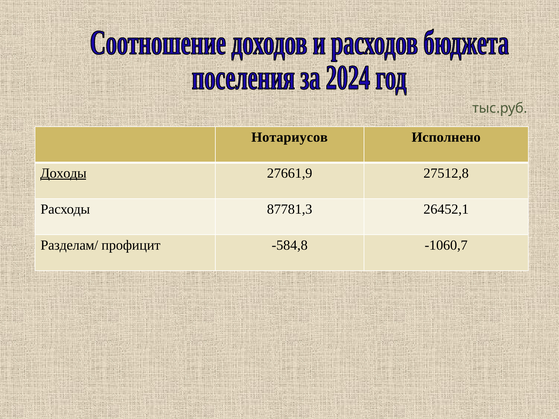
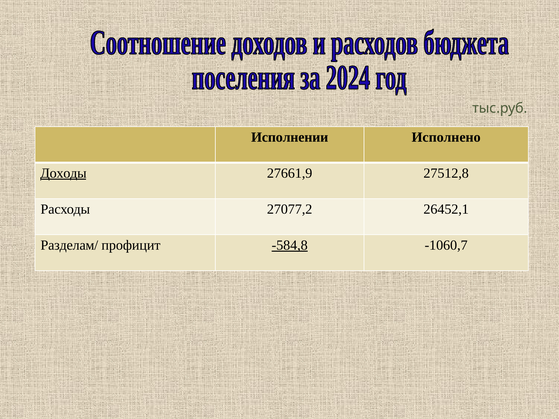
Нотариусов: Нотариусов -> Исполнении
87781,3: 87781,3 -> 27077,2
-584,8 underline: none -> present
